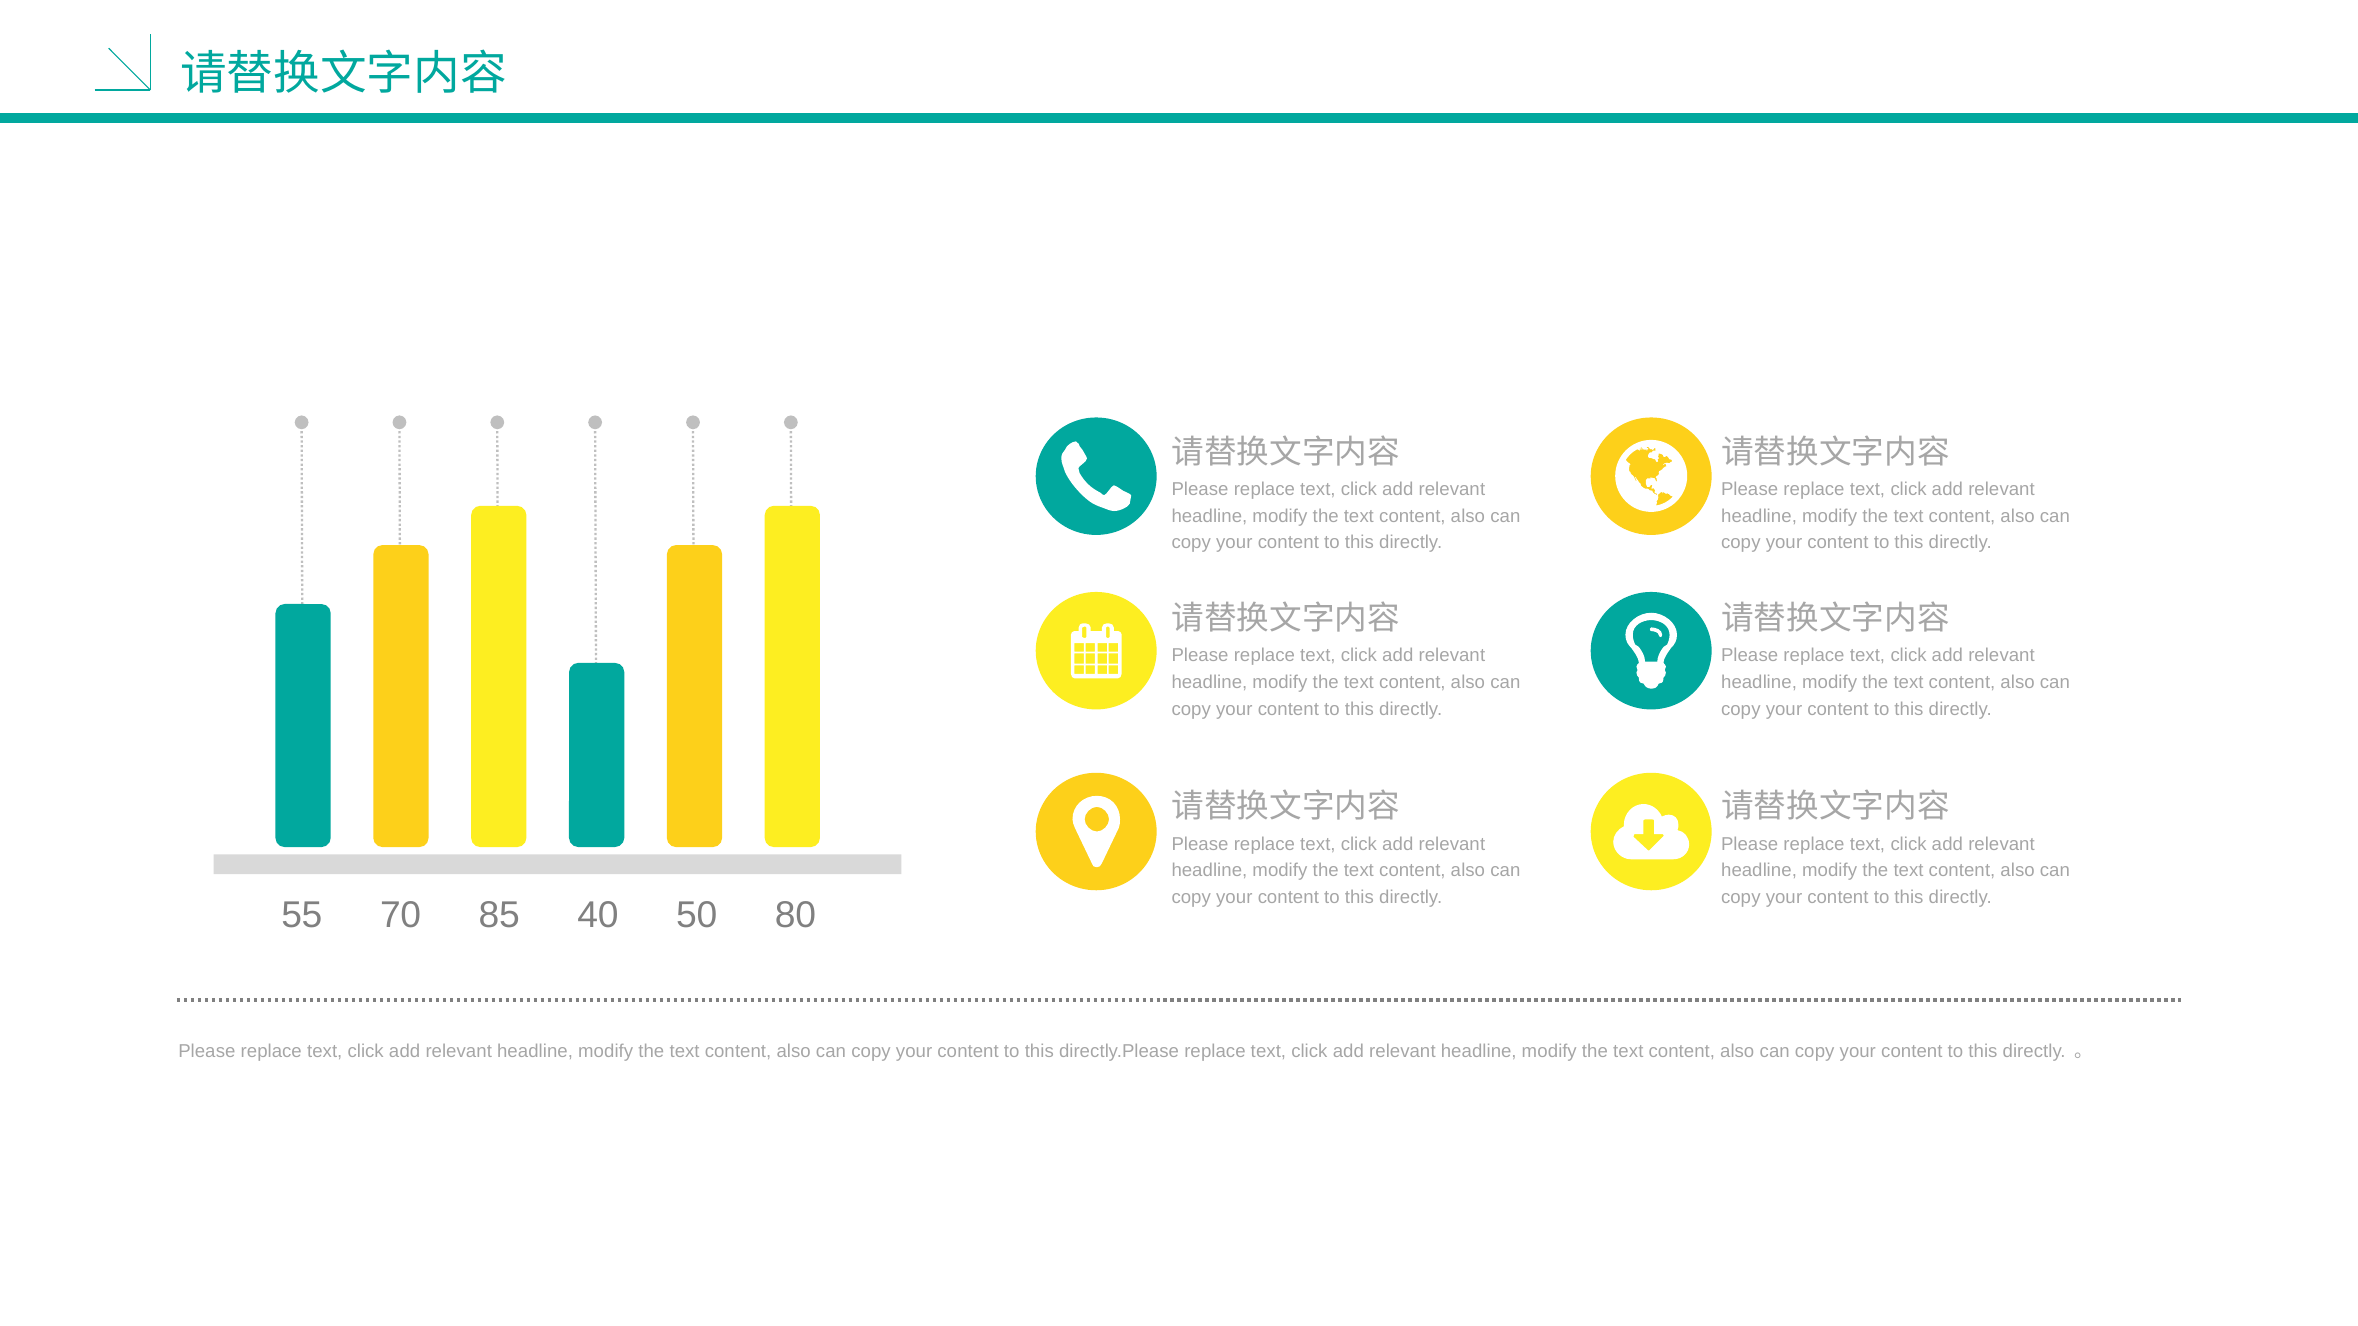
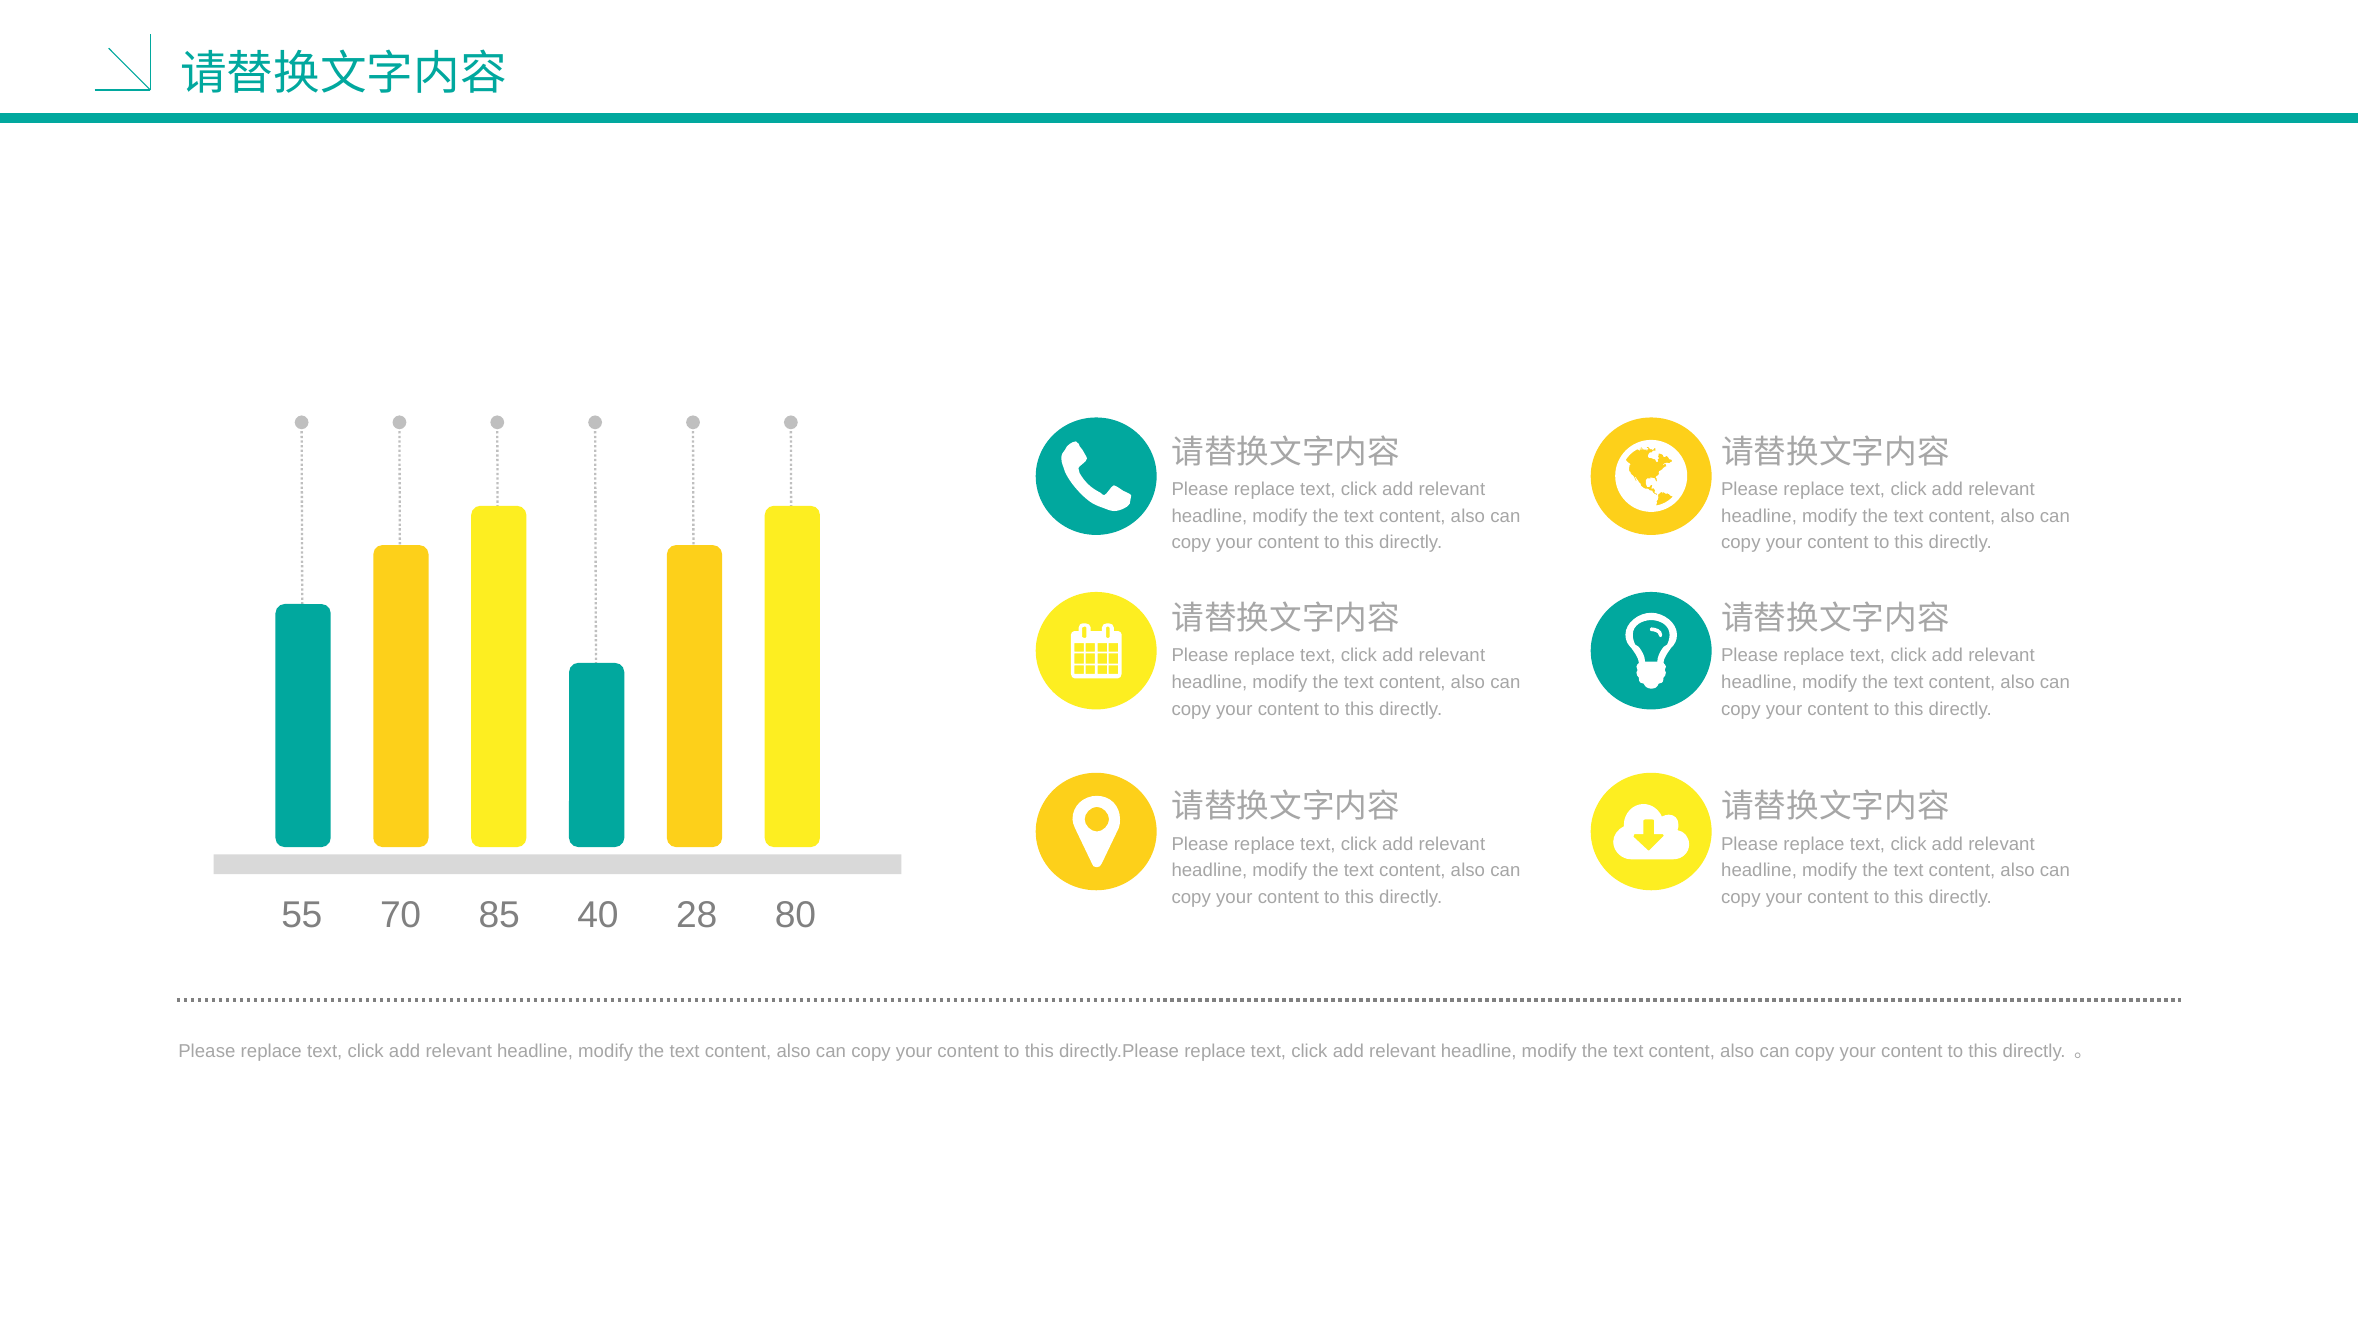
50: 50 -> 28
